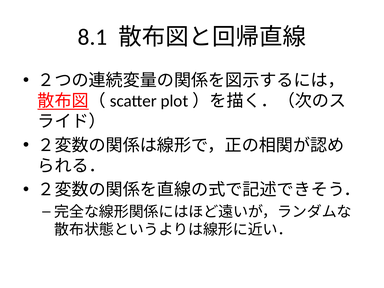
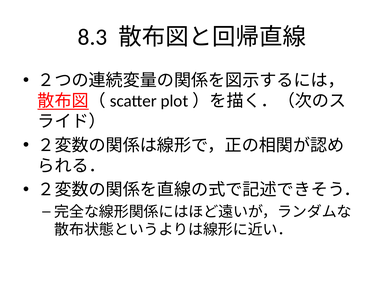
8.1: 8.1 -> 8.3
